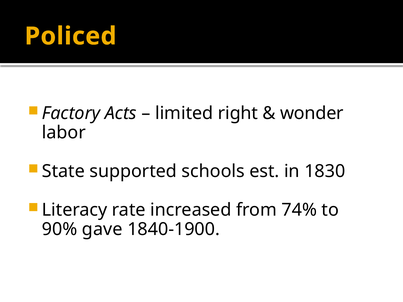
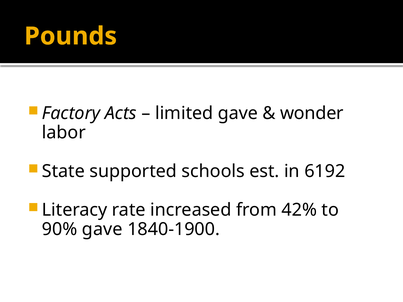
Policed: Policed -> Pounds
limited right: right -> gave
1830: 1830 -> 6192
74%: 74% -> 42%
